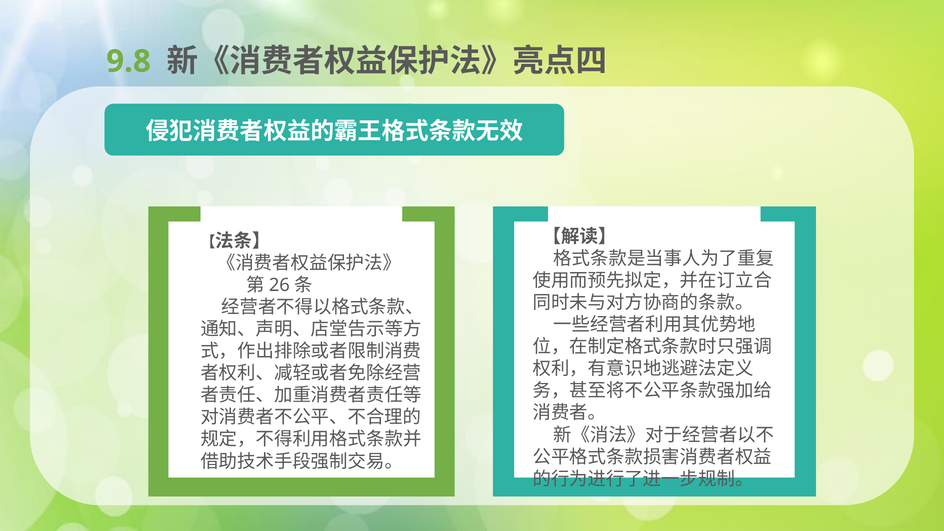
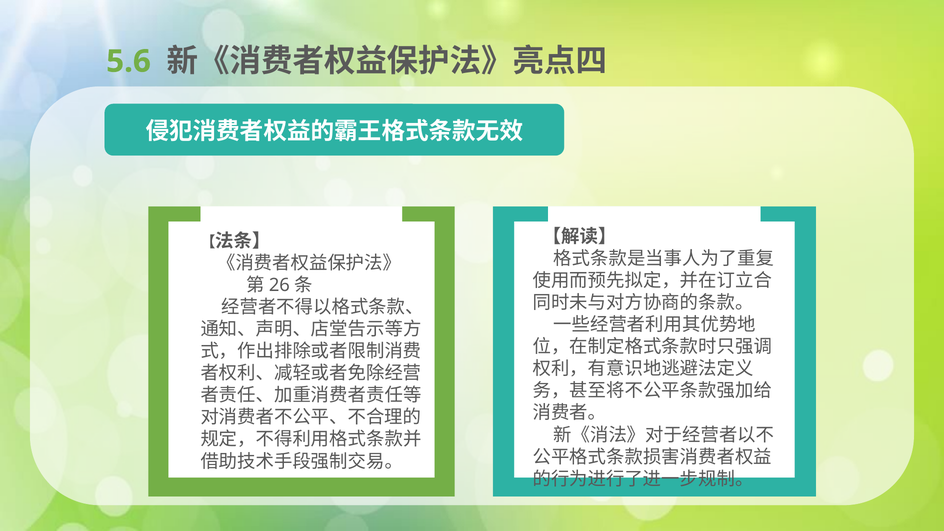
9.8: 9.8 -> 5.6
